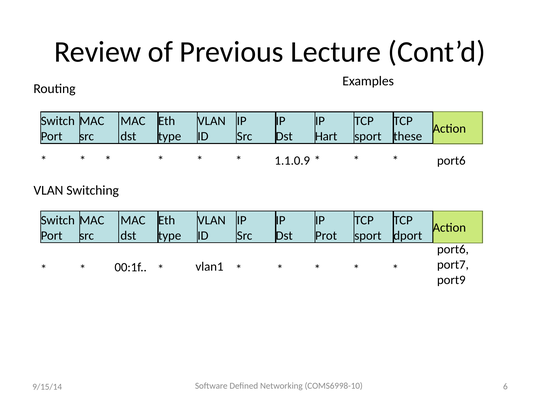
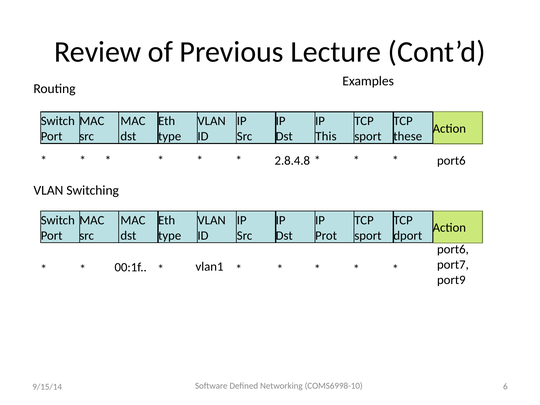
Hart: Hart -> This
1.1.0.9: 1.1.0.9 -> 2.8.4.8
